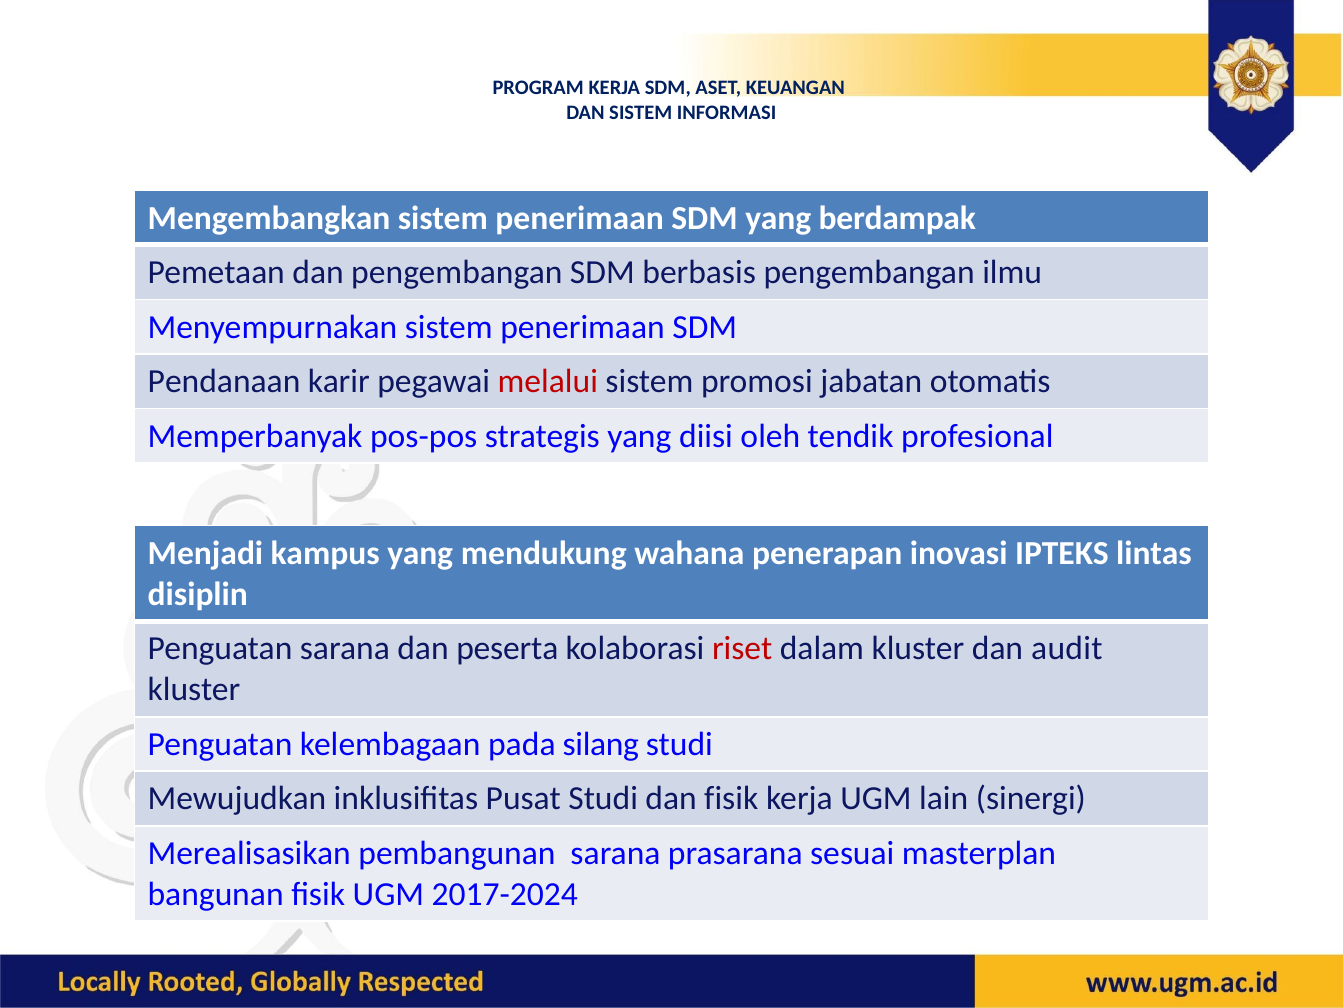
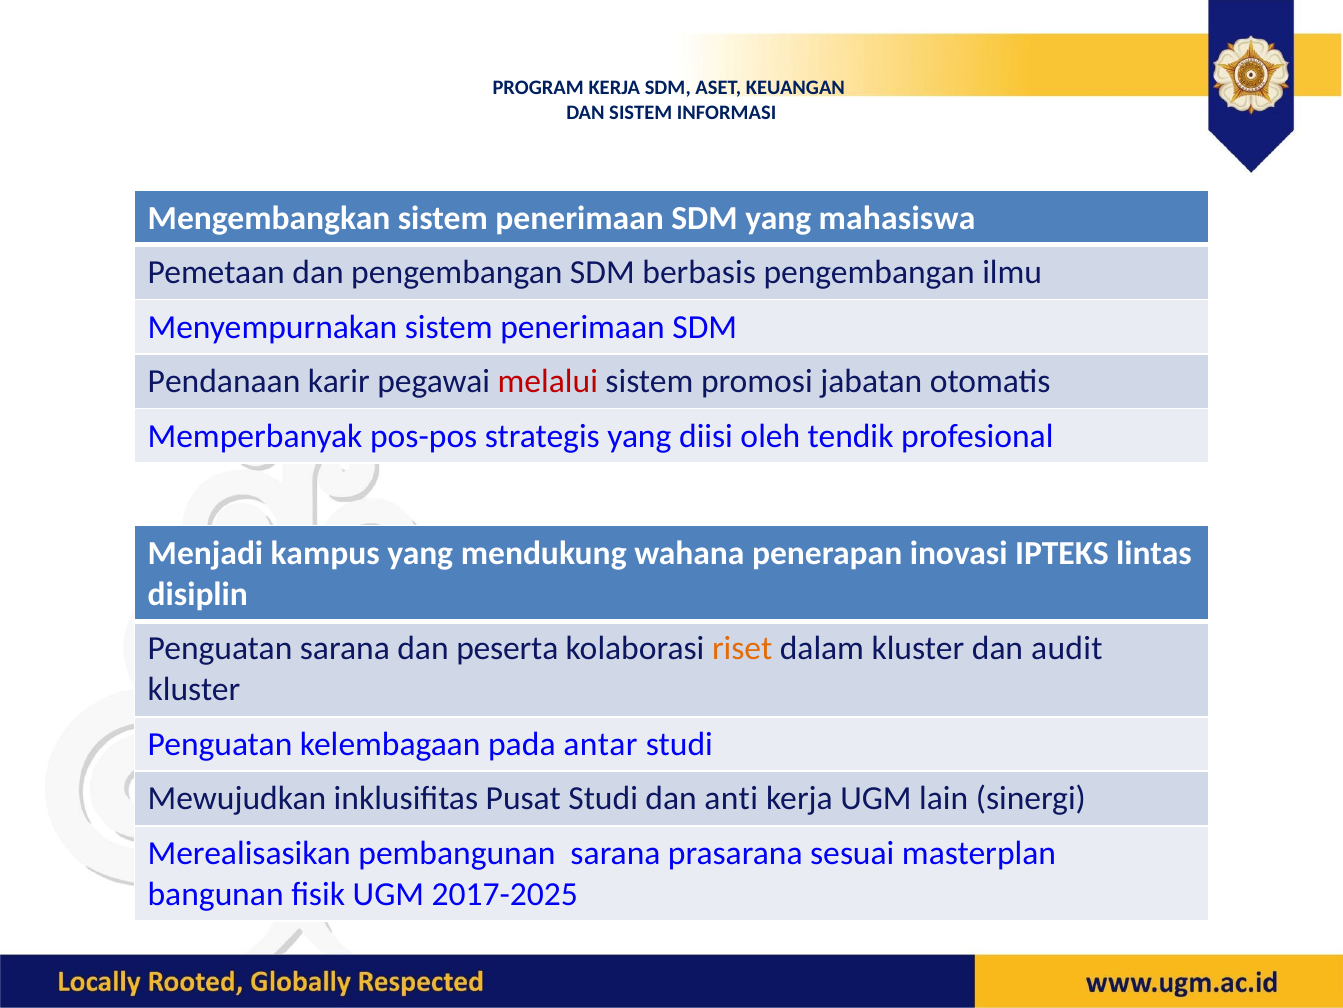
berdampak: berdampak -> mahasiswa
riset colour: red -> orange
silang: silang -> antar
dan fisik: fisik -> anti
2017-2024: 2017-2024 -> 2017-2025
